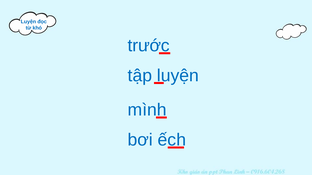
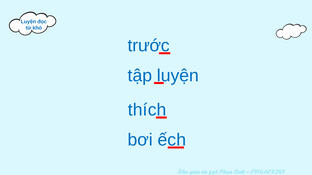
mình: mình -> thích
